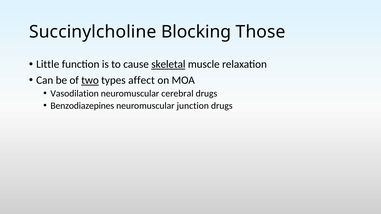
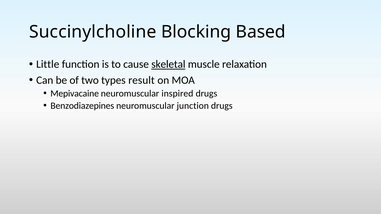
Those: Those -> Based
two underline: present -> none
affect: affect -> result
Vasodilation: Vasodilation -> Mepivacaine
cerebral: cerebral -> inspired
